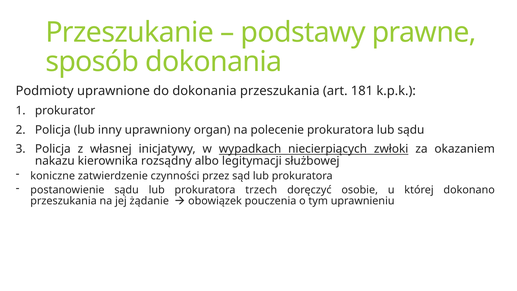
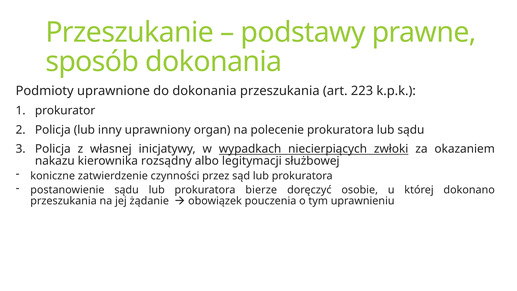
181: 181 -> 223
trzech: trzech -> bierze
